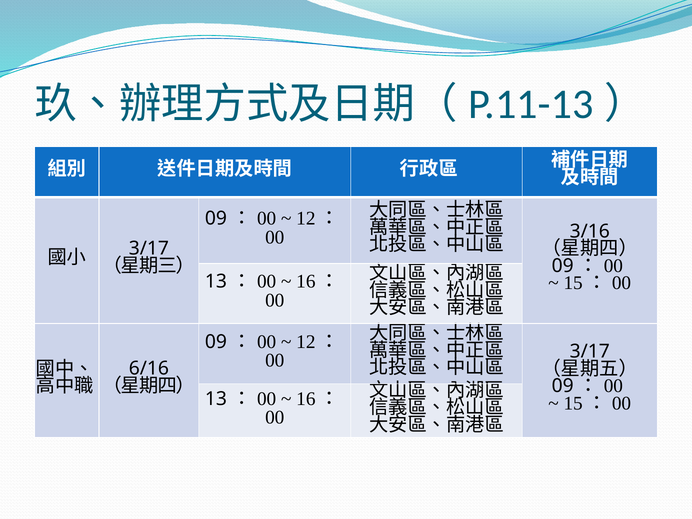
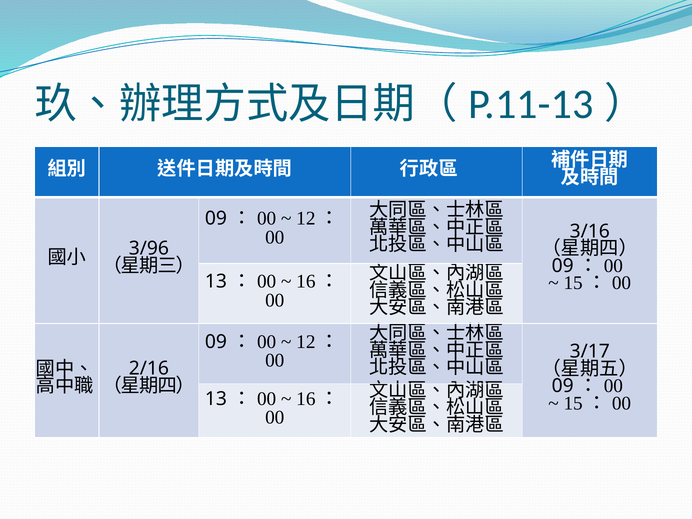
3/17 at (149, 248): 3/17 -> 3/96
6/16: 6/16 -> 2/16
